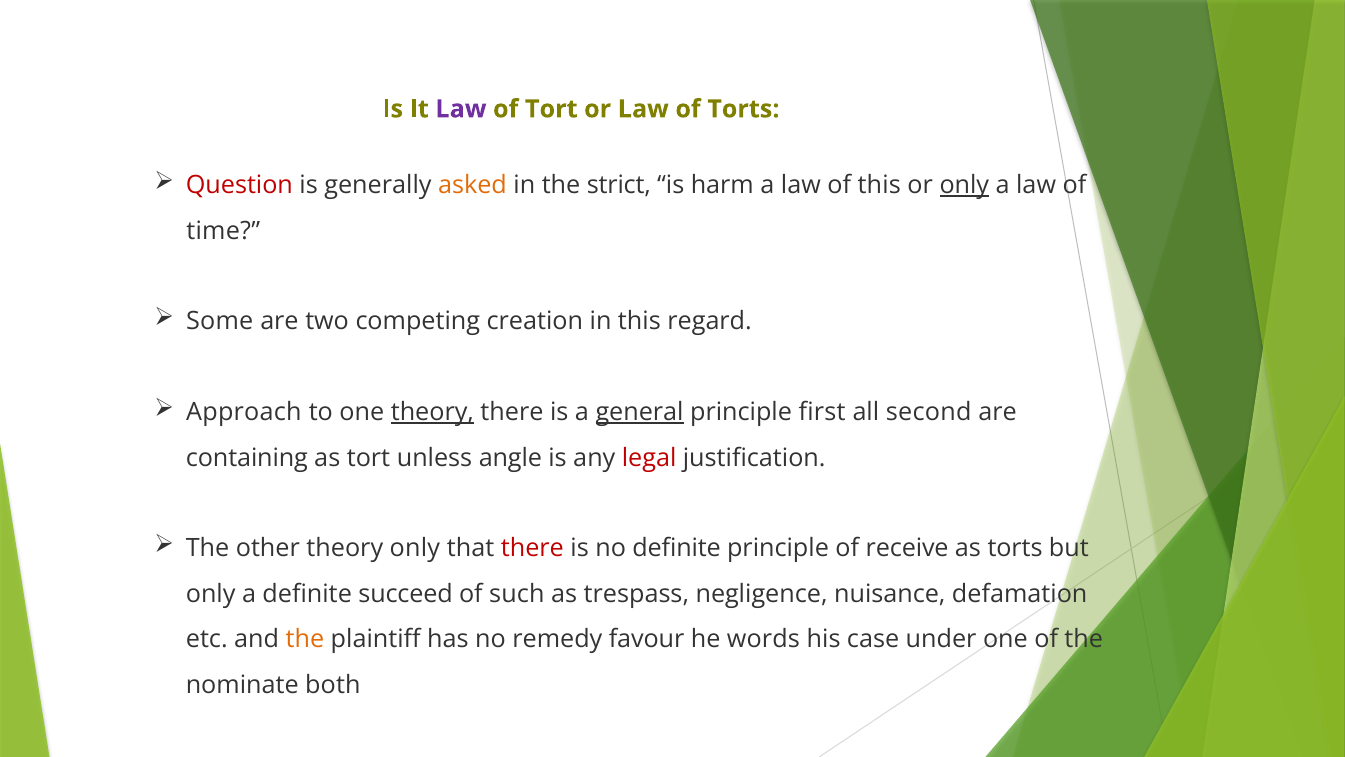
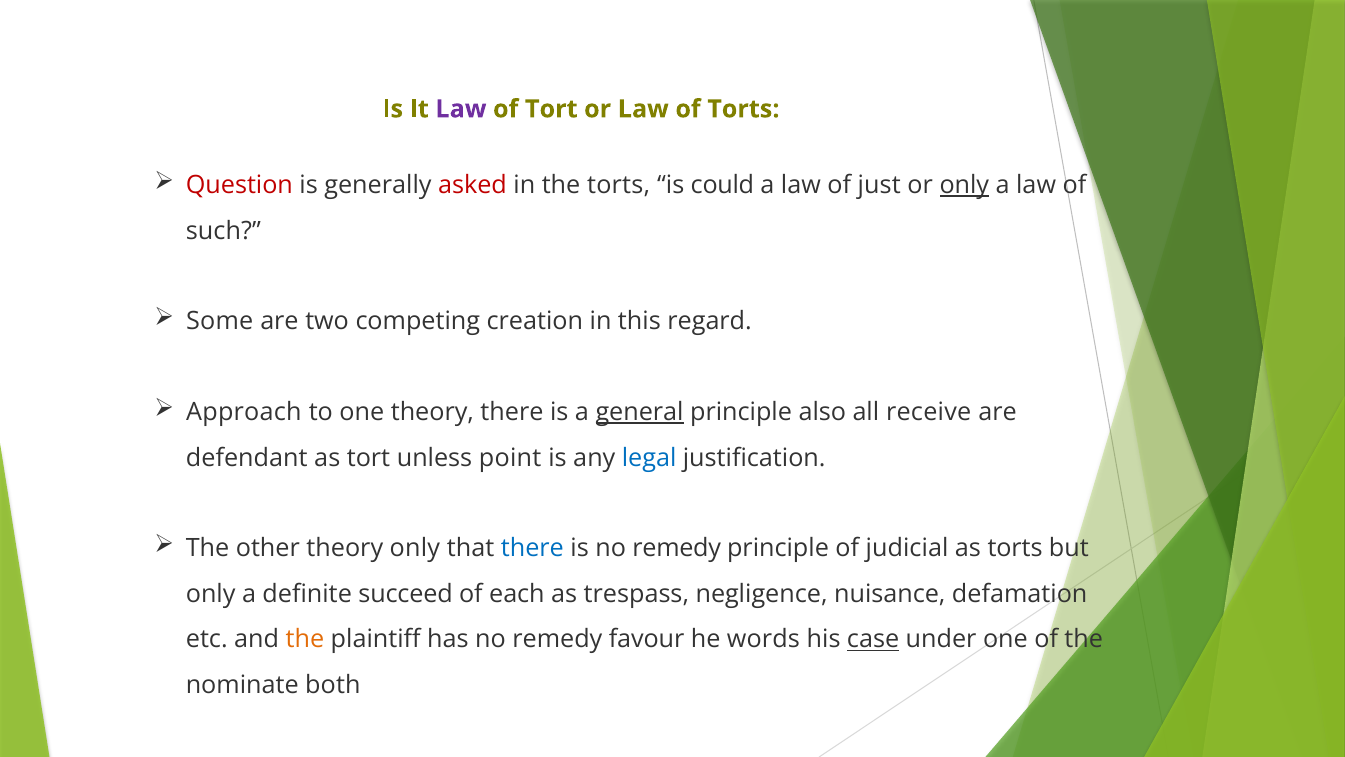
asked colour: orange -> red
the strict: strict -> torts
harm: harm -> could
of this: this -> just
time: time -> such
theory at (432, 412) underline: present -> none
first: first -> also
second: second -> receive
containing: containing -> defendant
angle: angle -> point
legal colour: red -> blue
there at (532, 548) colour: red -> blue
is no definite: definite -> remedy
receive: receive -> judicial
such: such -> each
case underline: none -> present
